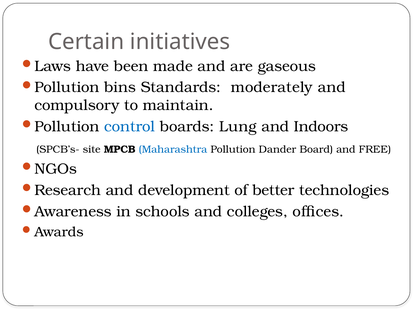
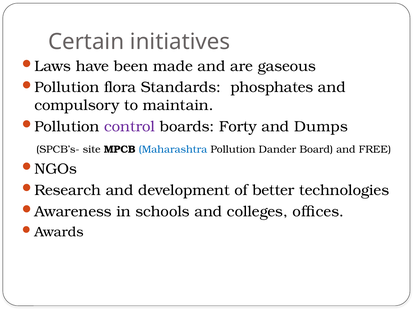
bins: bins -> flora
moderately: moderately -> phosphates
control colour: blue -> purple
Lung: Lung -> Forty
Indoors: Indoors -> Dumps
